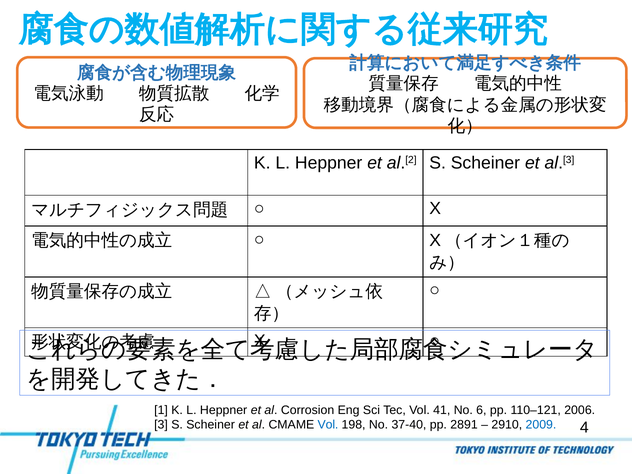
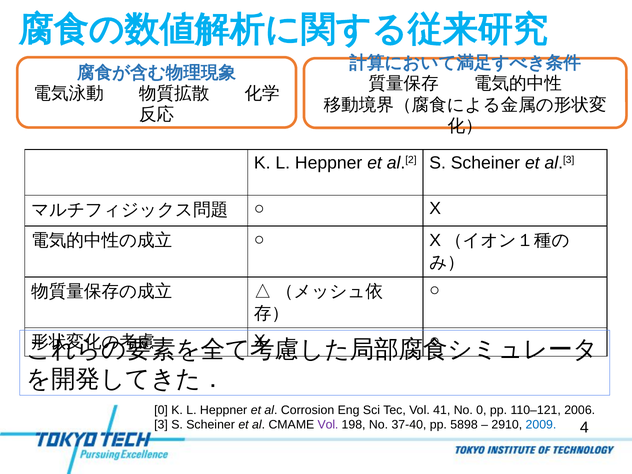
1 at (161, 410): 1 -> 0
No 6: 6 -> 0
Vol at (328, 425) colour: blue -> purple
2891: 2891 -> 5898
